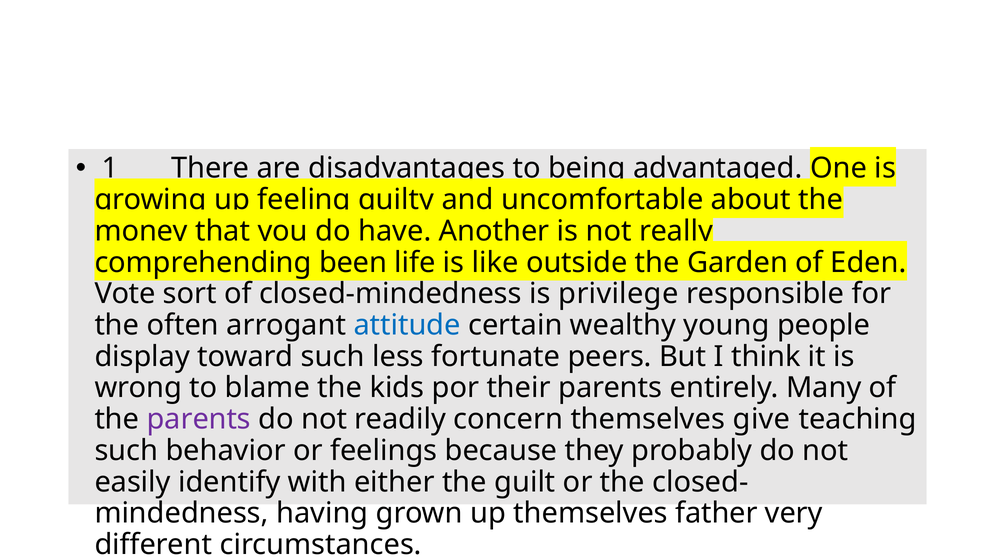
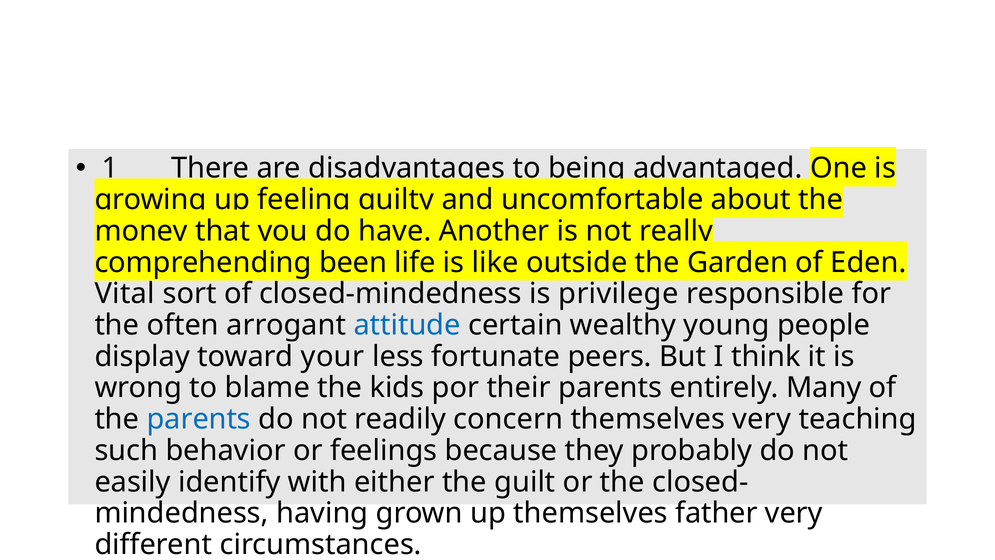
Vote: Vote -> Vital
toward such: such -> your
parents at (199, 419) colour: purple -> blue
themselves give: give -> very
